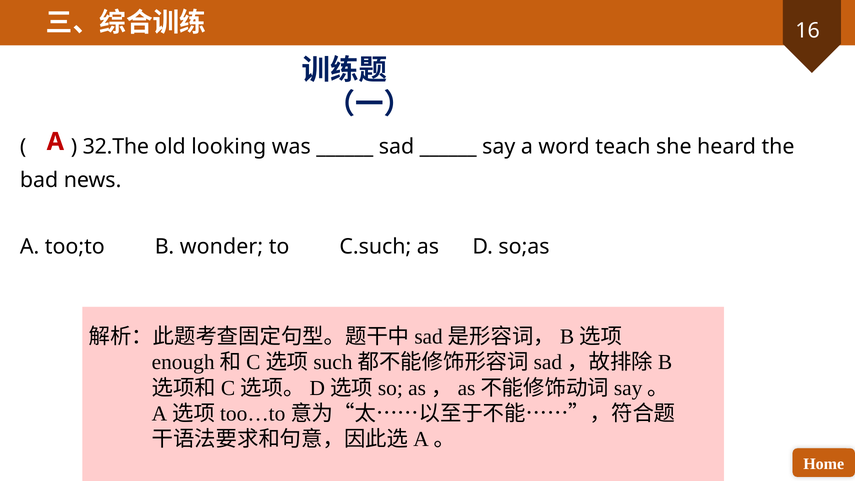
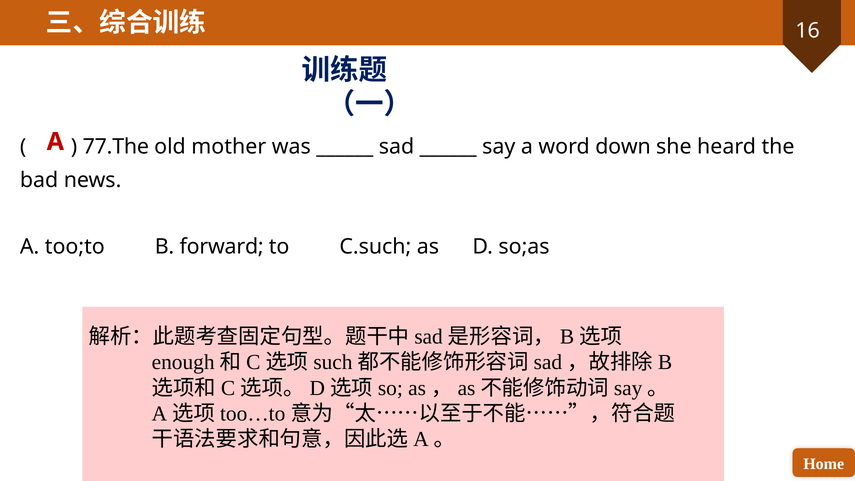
32.The: 32.The -> 77.The
looking: looking -> mother
teach: teach -> down
wonder: wonder -> forward
